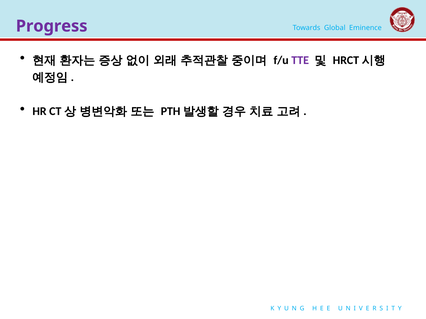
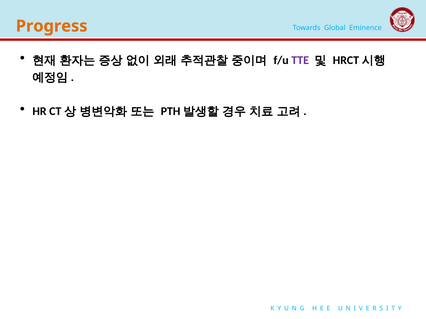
Progress colour: purple -> orange
